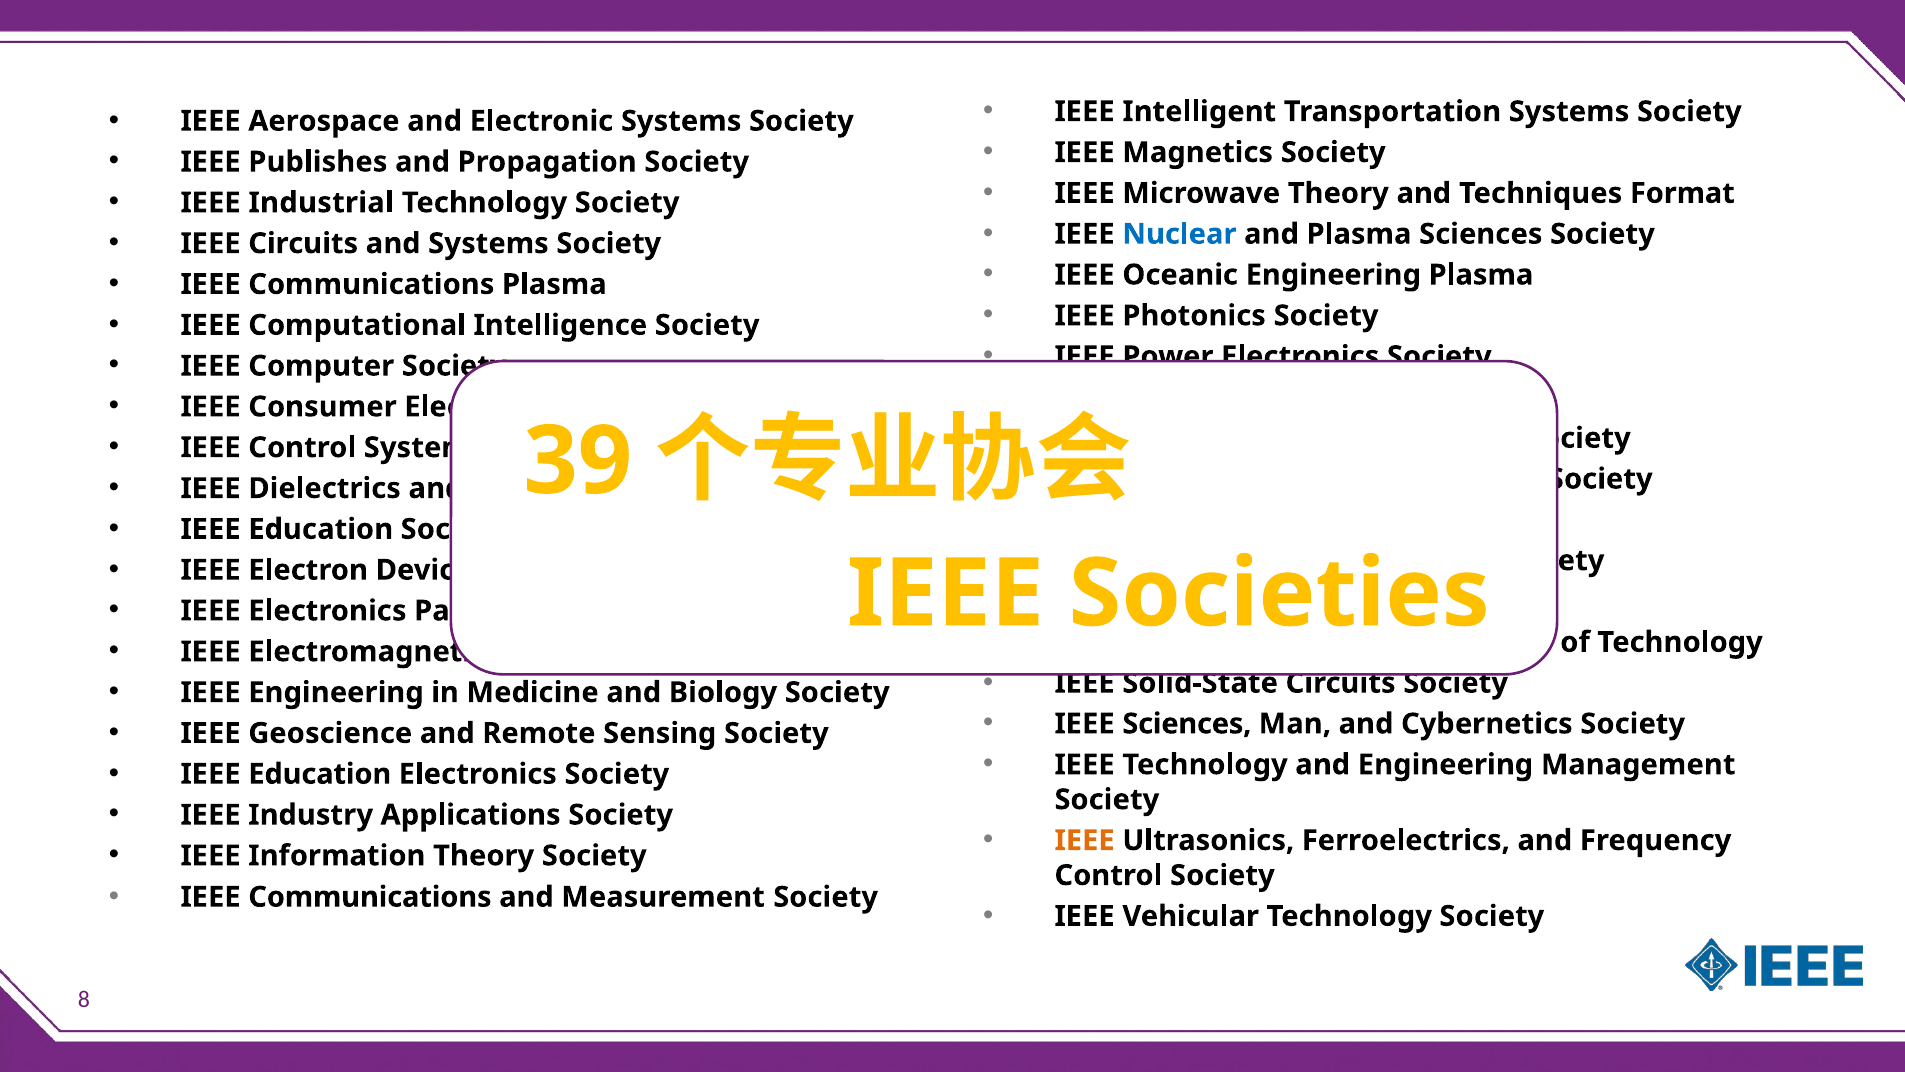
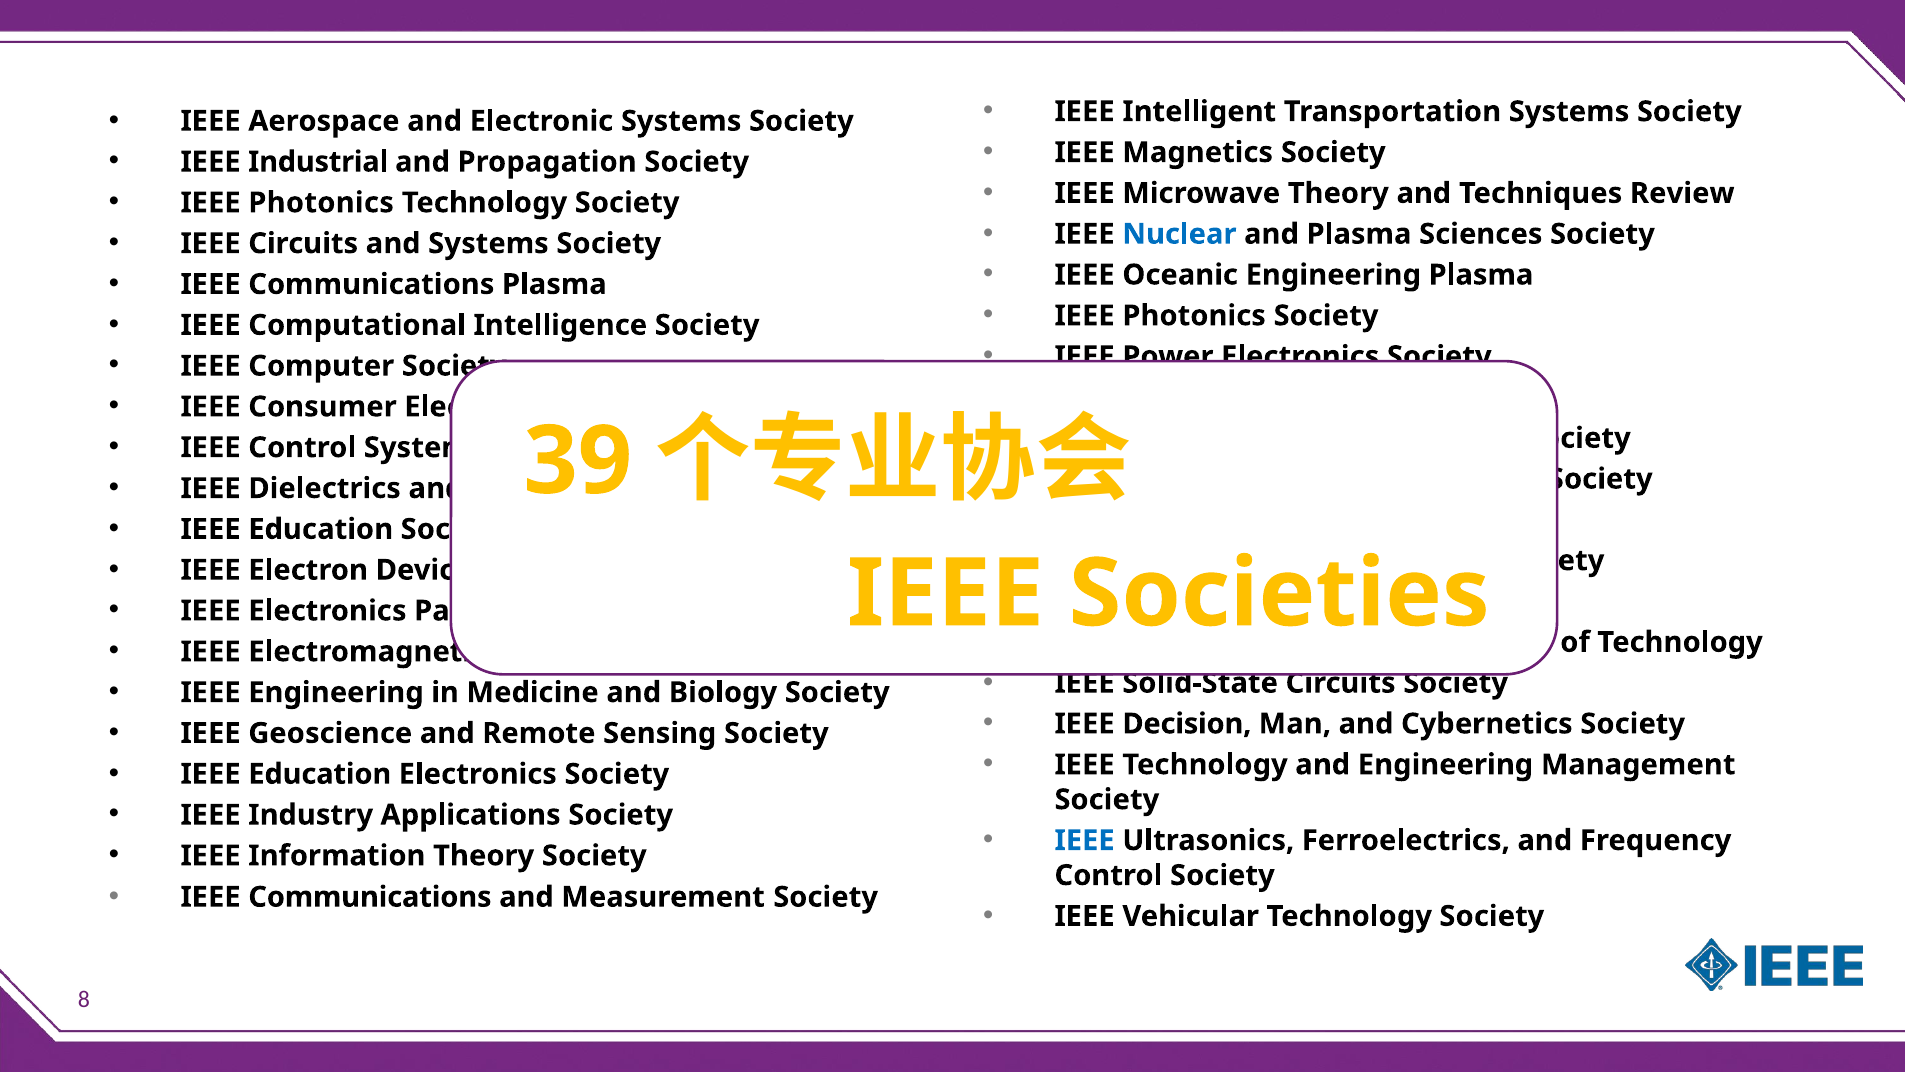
Publishes: Publishes -> Industrial
Format: Format -> Review
Industrial at (321, 203): Industrial -> Photonics
IEEE Sciences: Sciences -> Decision
IEEE at (1085, 840) colour: orange -> blue
